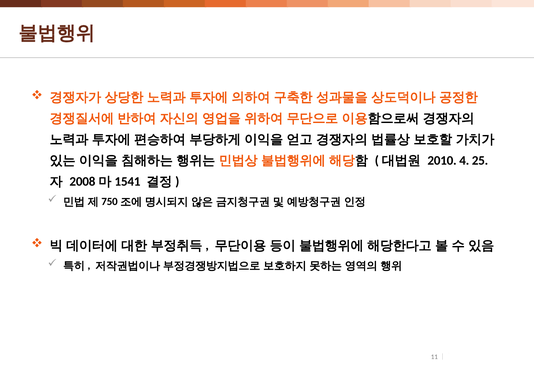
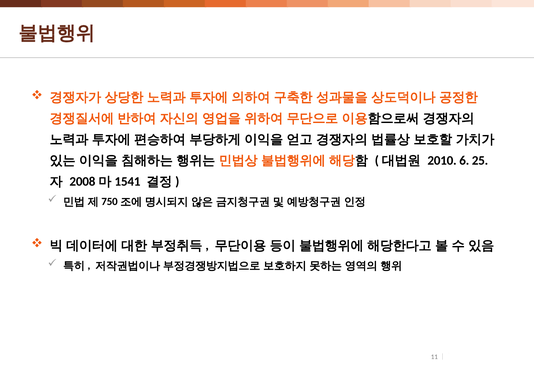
4: 4 -> 6
